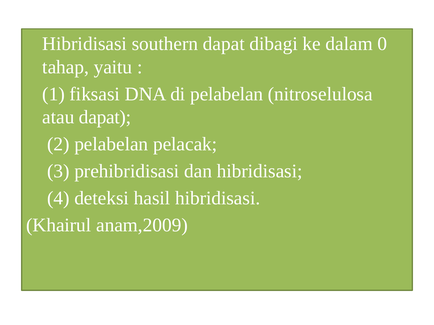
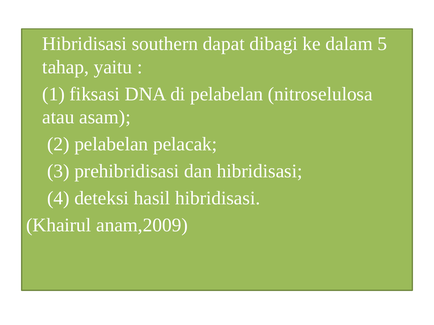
0: 0 -> 5
atau dapat: dapat -> asam
